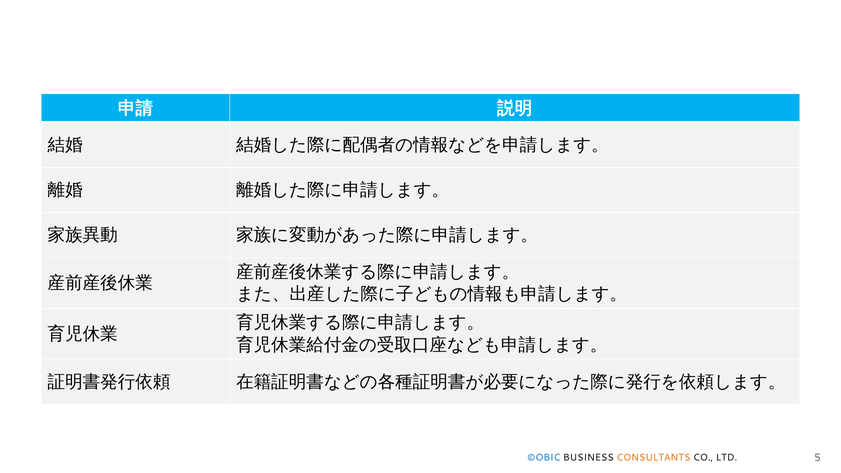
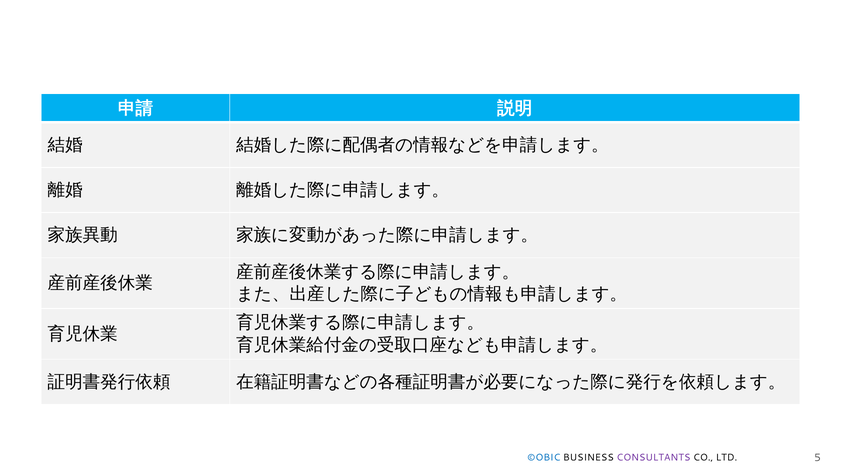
CONSULTANTS colour: orange -> purple
